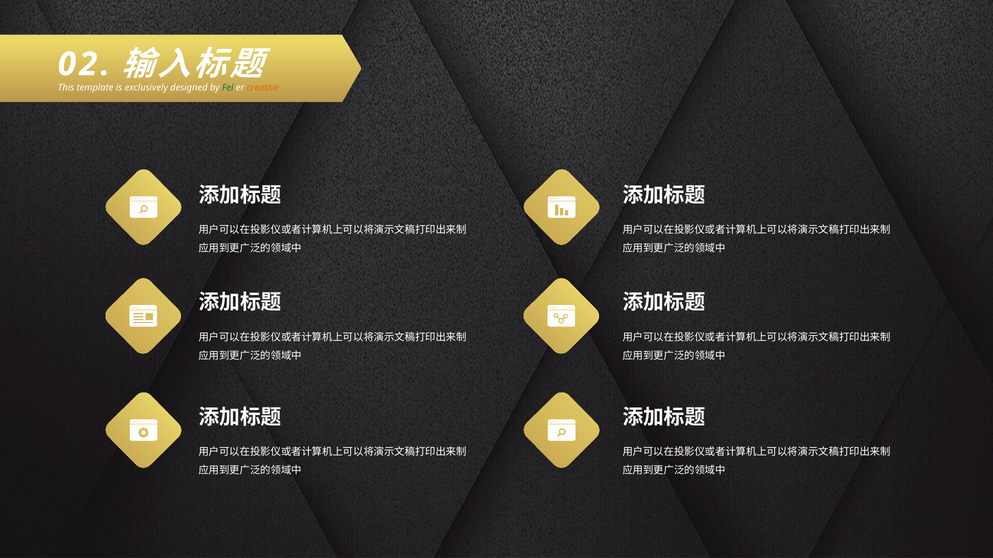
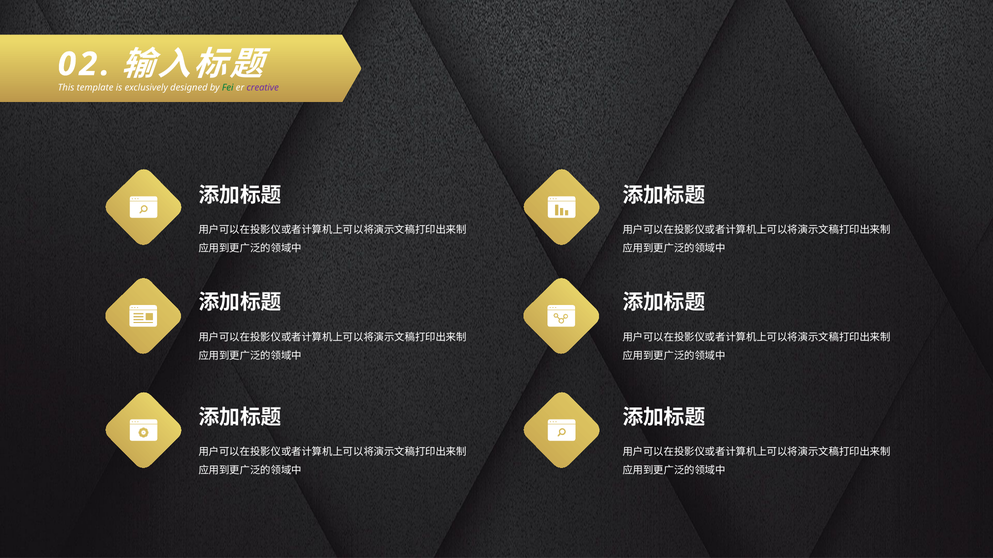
creative colour: orange -> purple
